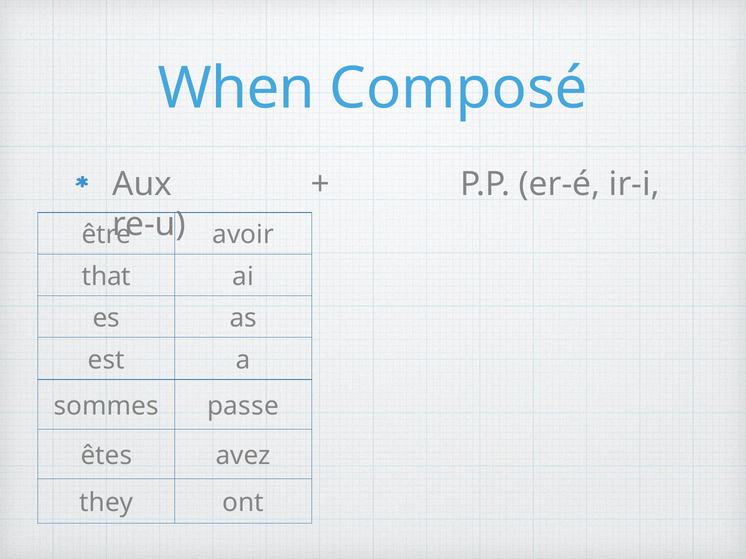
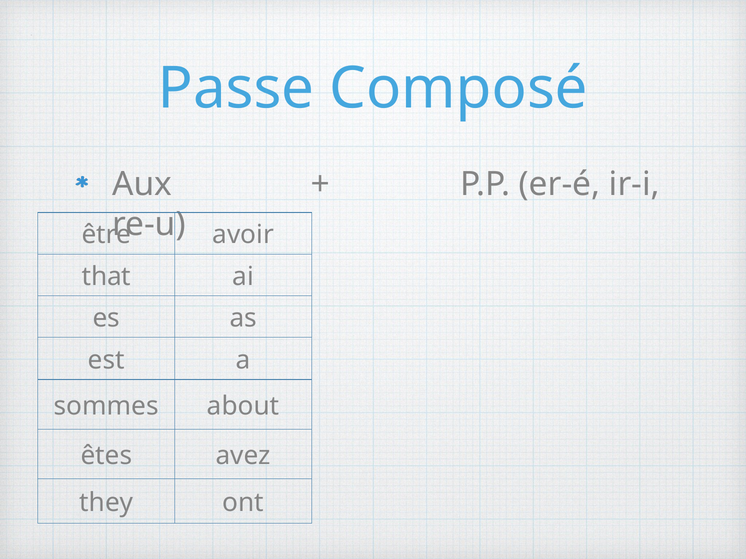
When: When -> Passe
passe: passe -> about
